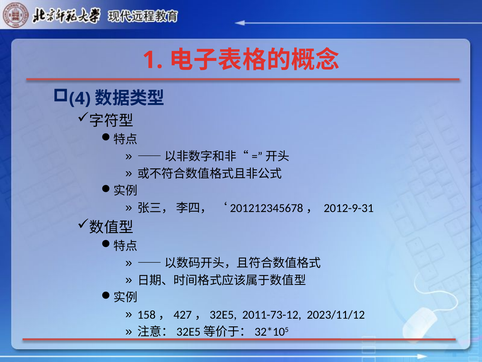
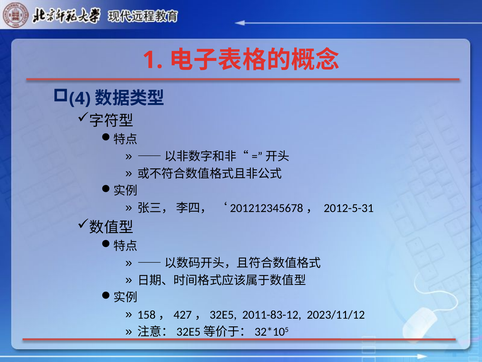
2012-9-31: 2012-9-31 -> 2012-5-31
2011-73-12: 2011-73-12 -> 2011-83-12
